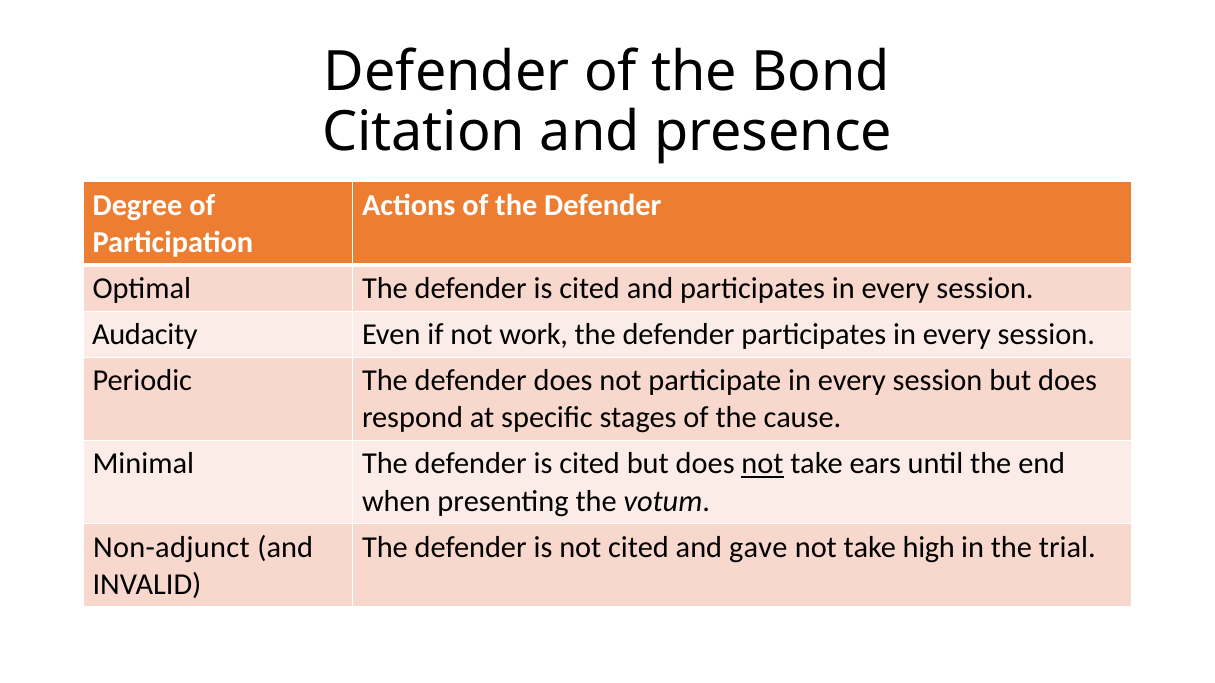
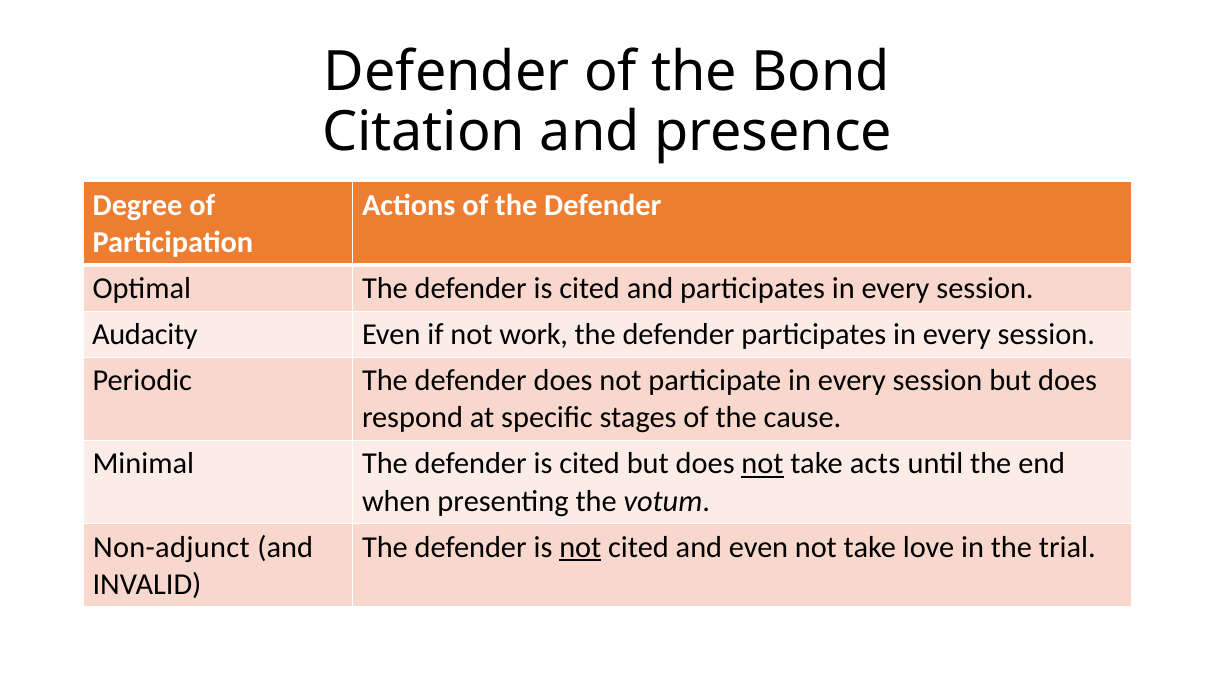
ears: ears -> acts
not at (580, 548) underline: none -> present
and gave: gave -> even
high: high -> love
